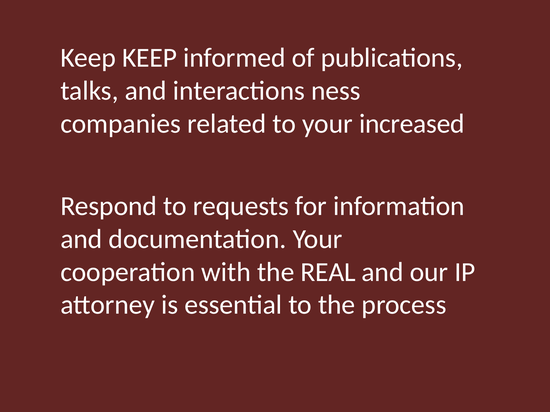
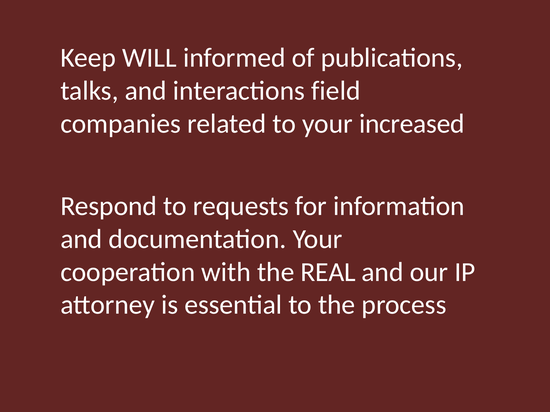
Keep KEEP: KEEP -> WILL
ness: ness -> field
